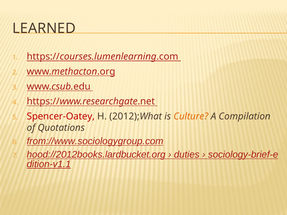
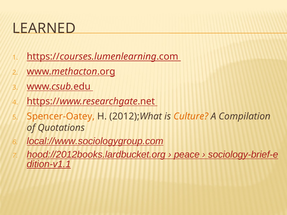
Spencer-Oatey colour: red -> orange
from://www.sociologygroup.com: from://www.sociologygroup.com -> local://www.sociologygroup.com
duties: duties -> peace
